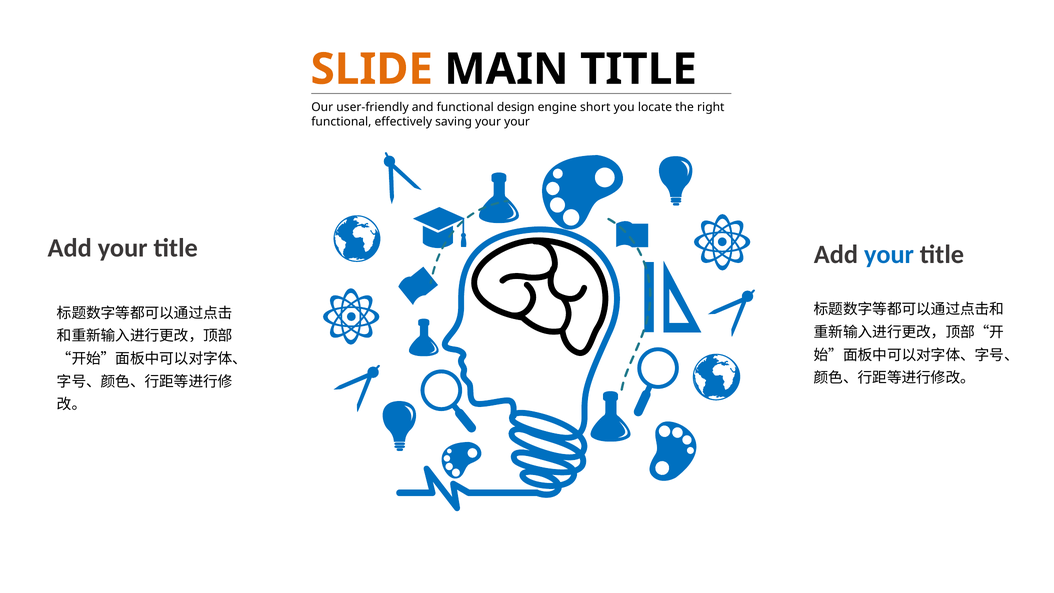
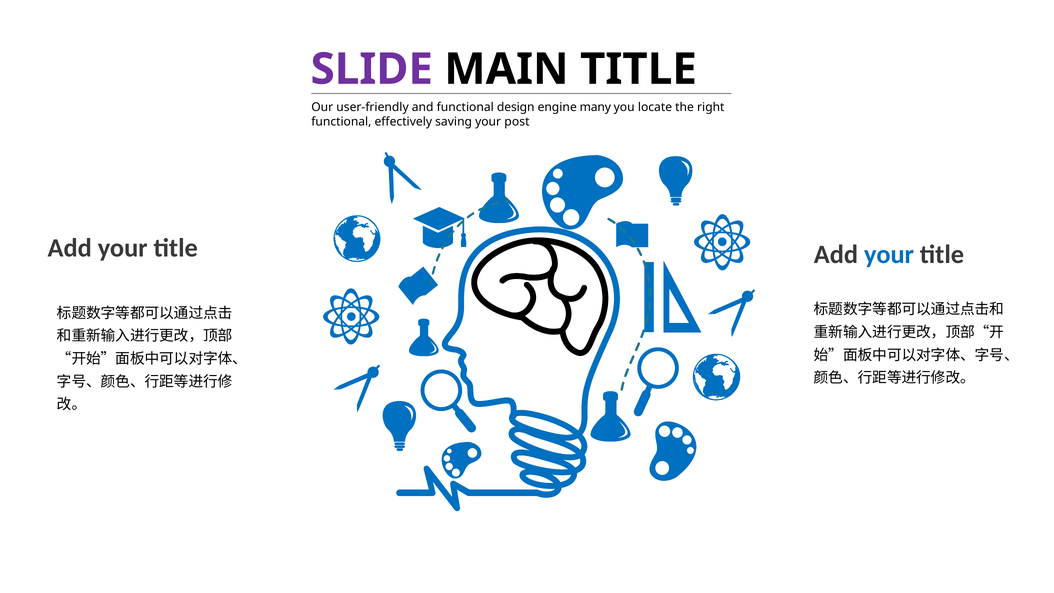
SLIDE colour: orange -> purple
short: short -> many
your your: your -> post
